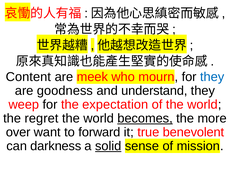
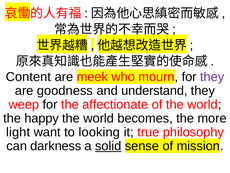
they at (212, 77) colour: blue -> purple
expectation: expectation -> affectionate
regret: regret -> happy
becomes underline: present -> none
over: over -> light
forward: forward -> looking
benevolent: benevolent -> philosophy
